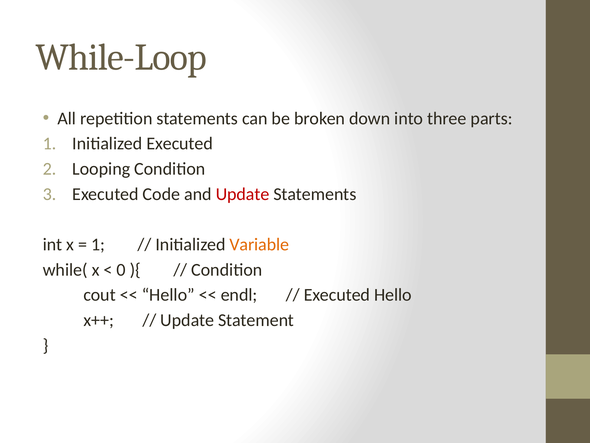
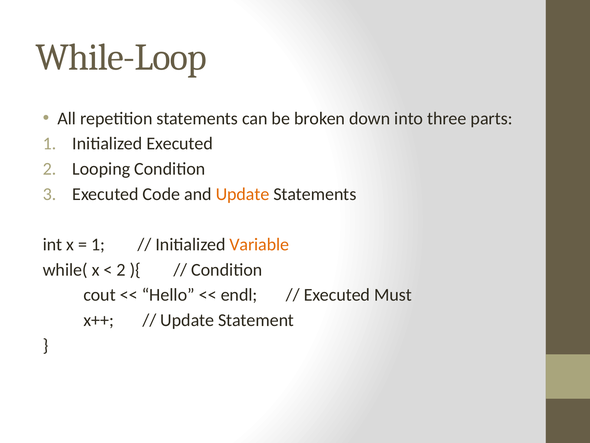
Update at (243, 194) colour: red -> orange
0 at (121, 269): 0 -> 2
Executed Hello: Hello -> Must
